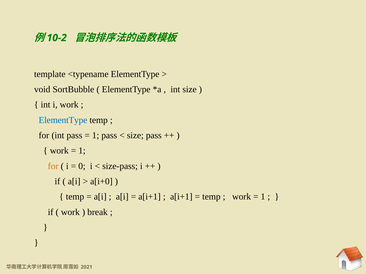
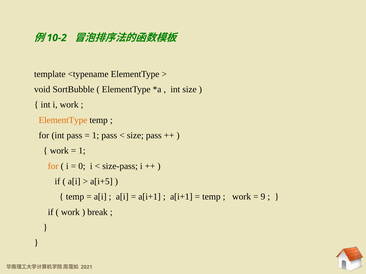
ElementType at (63, 120) colour: blue -> orange
a[i+0: a[i+0 -> a[i+5
1 at (263, 197): 1 -> 9
